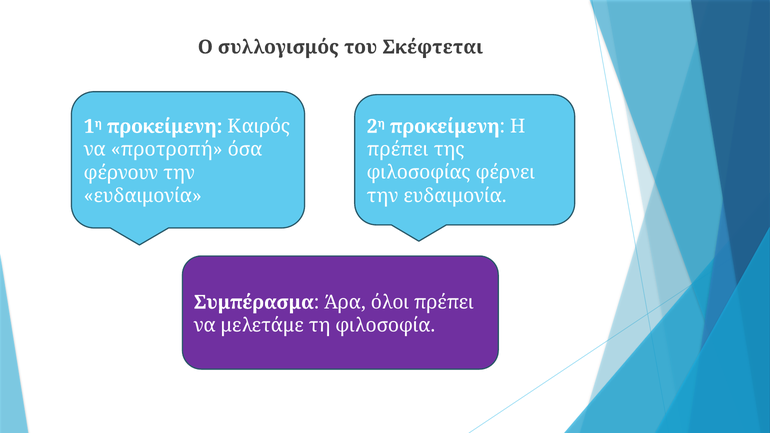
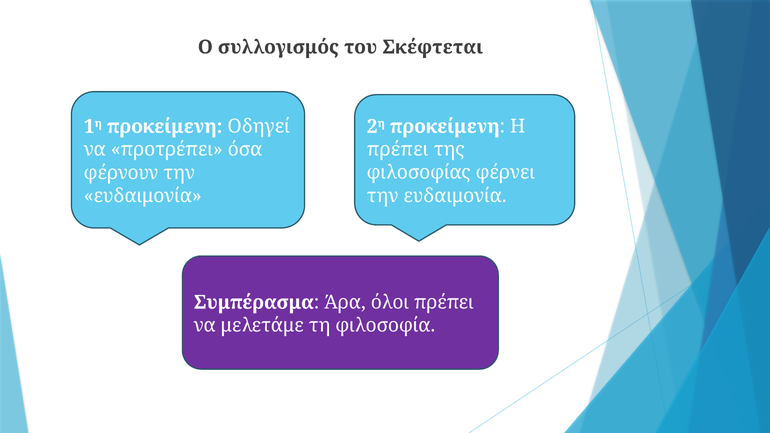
Καιρός: Καιρός -> Οδηγεί
προτροπή: προτροπή -> προτρέπει
